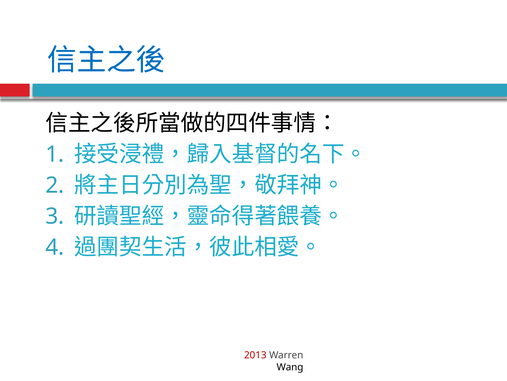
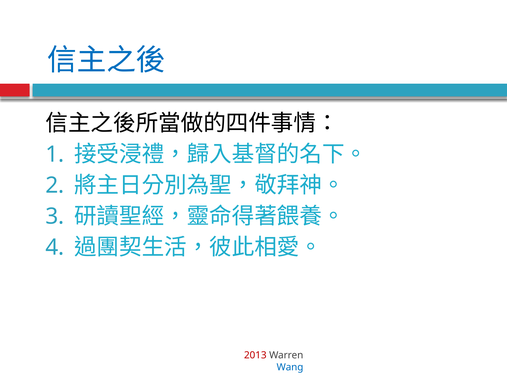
Wang colour: black -> blue
